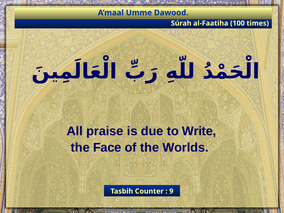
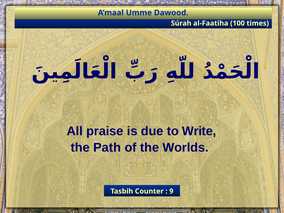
Face: Face -> Path
